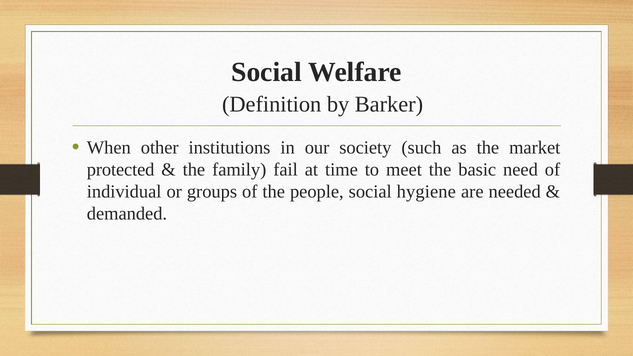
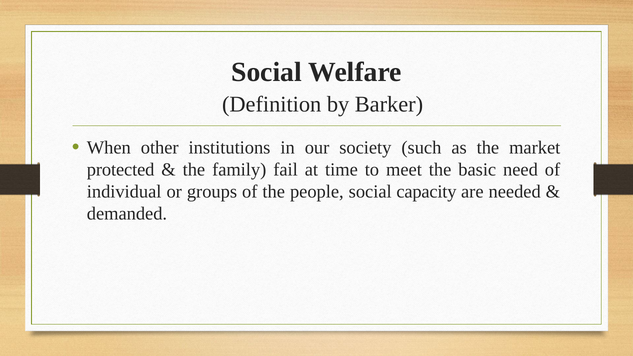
hygiene: hygiene -> capacity
